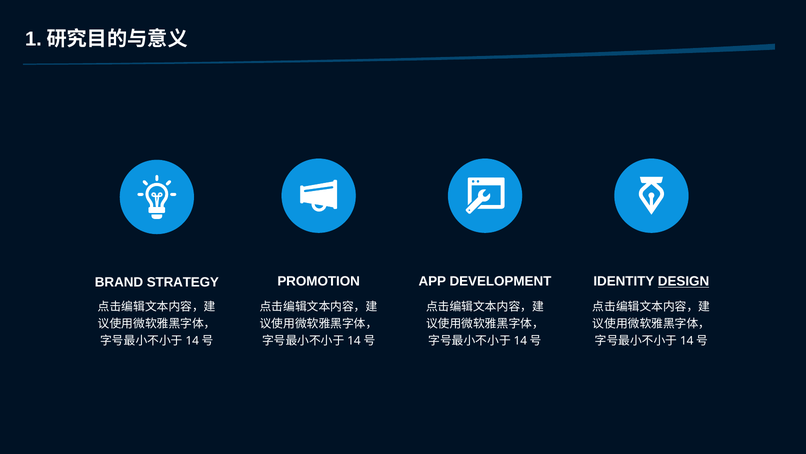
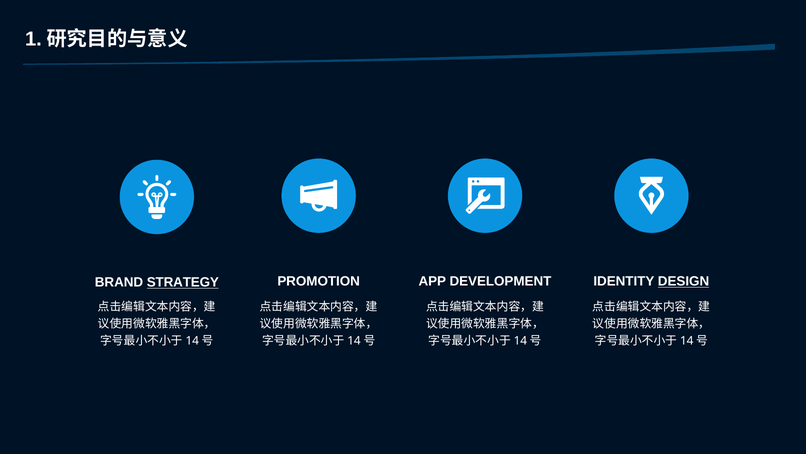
STRATEGY underline: none -> present
